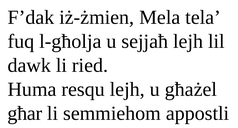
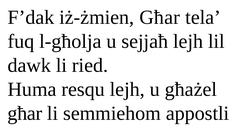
iż-żmien Mela: Mela -> Għar
